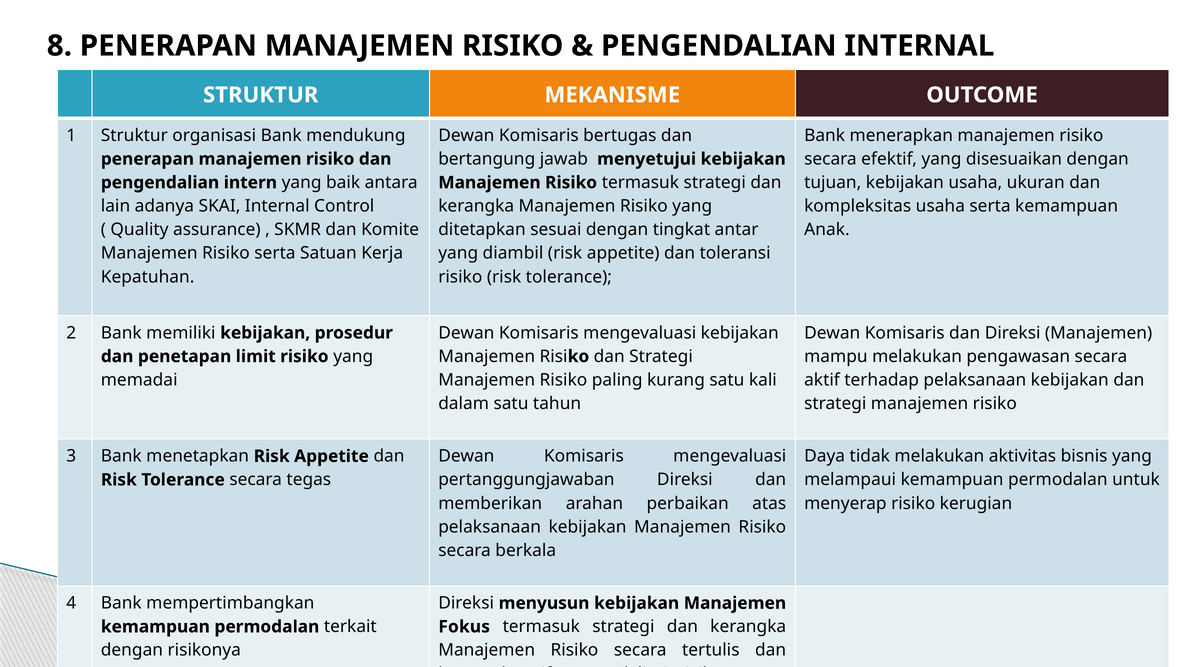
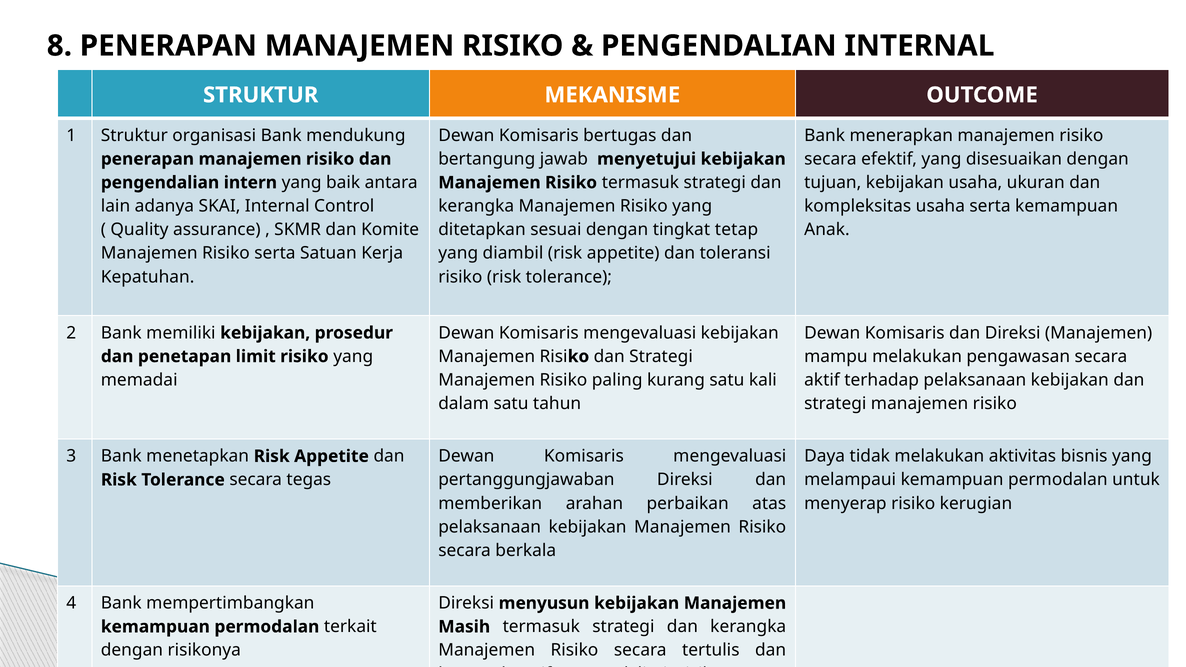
antar: antar -> tetap
Fokus: Fokus -> Masih
